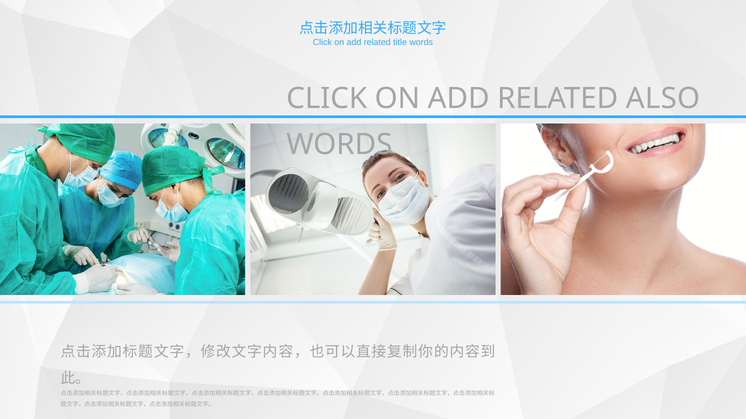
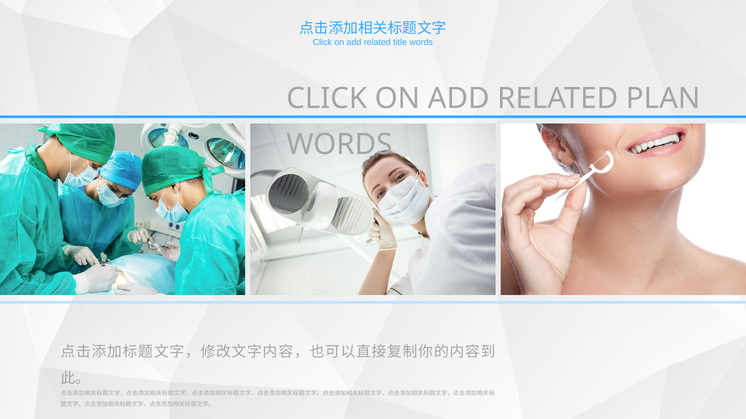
ALSO: ALSO -> PLAN
